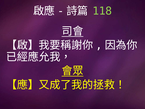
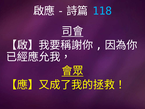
118 colour: light green -> light blue
